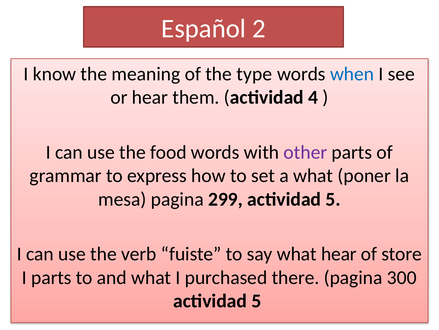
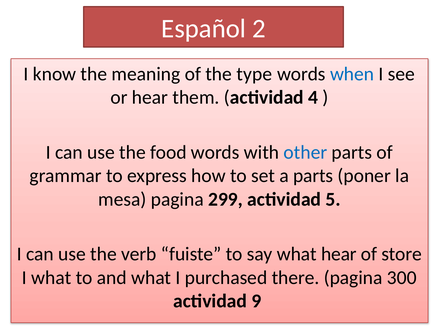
other colour: purple -> blue
a what: what -> parts
I parts: parts -> what
5 at (256, 300): 5 -> 9
